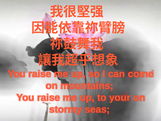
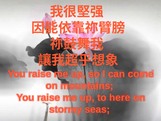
your: your -> here
